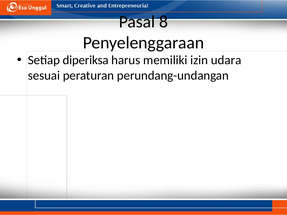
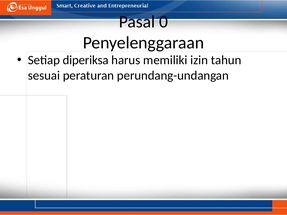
8: 8 -> 0
udara: udara -> tahun
